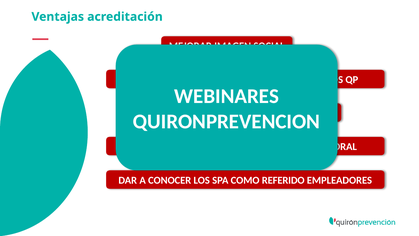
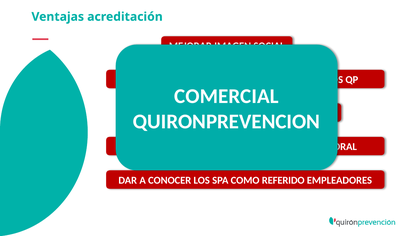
WEBINARES: WEBINARES -> COMERCIAL
